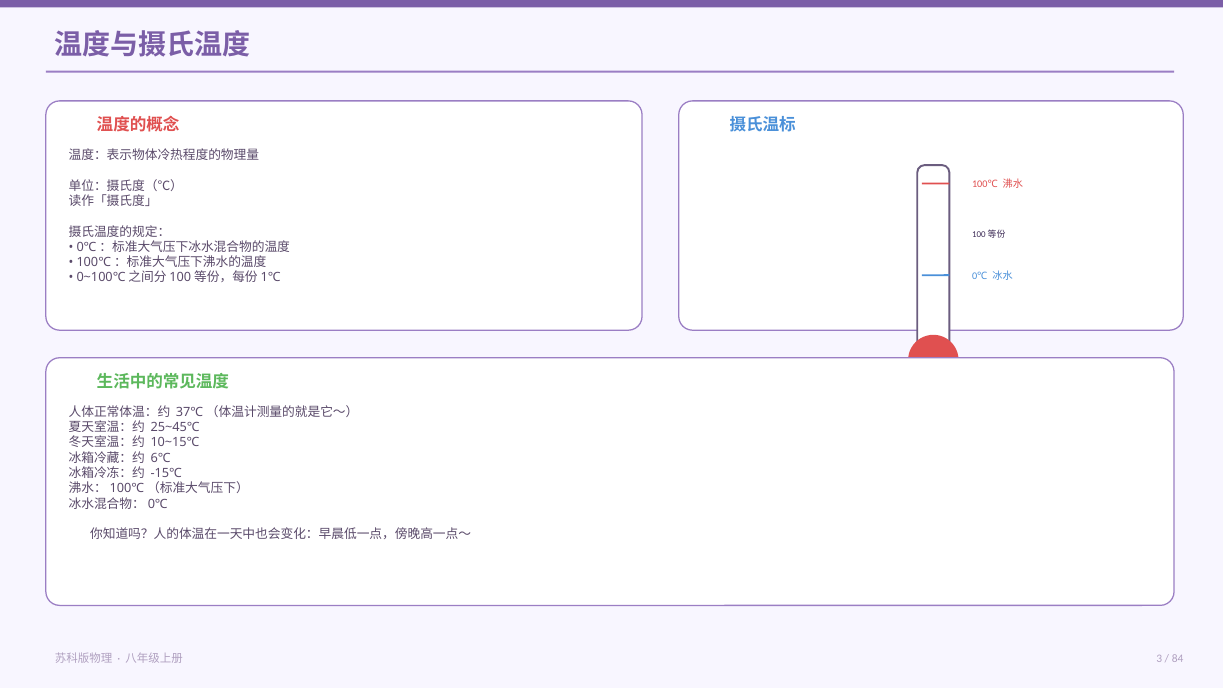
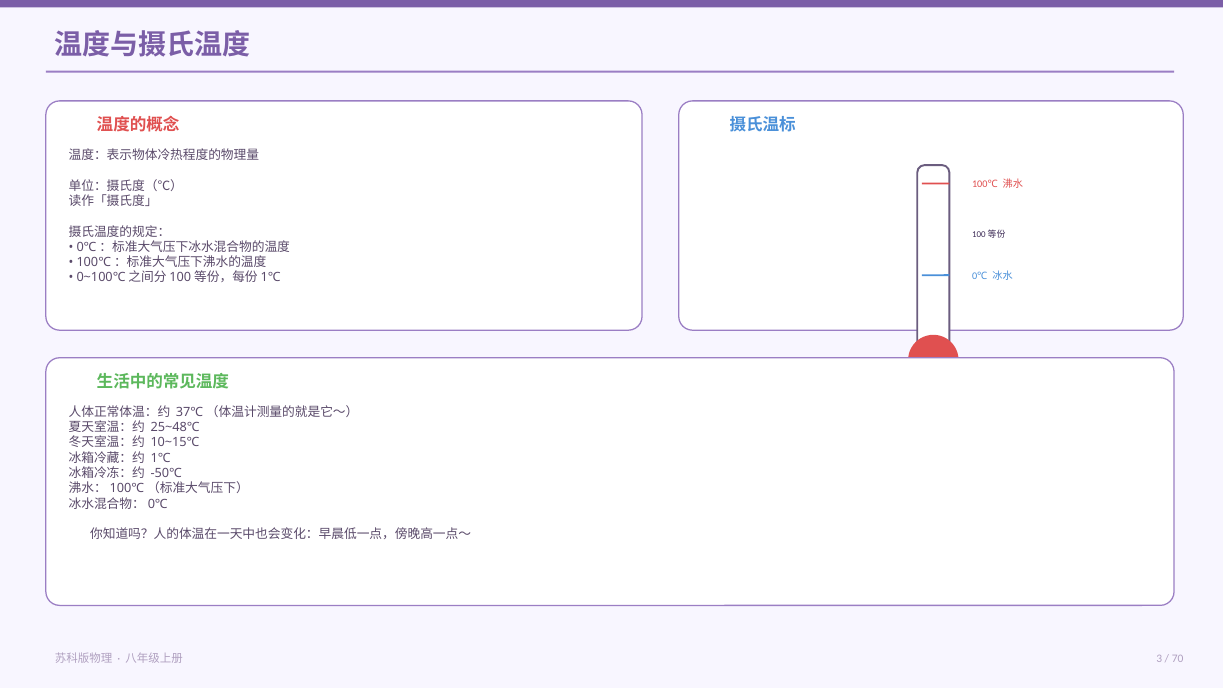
25~45℃: 25~45℃ -> 25~48℃
6℃: 6℃ -> 1℃
-15℃: -15℃ -> -50℃
84: 84 -> 70
